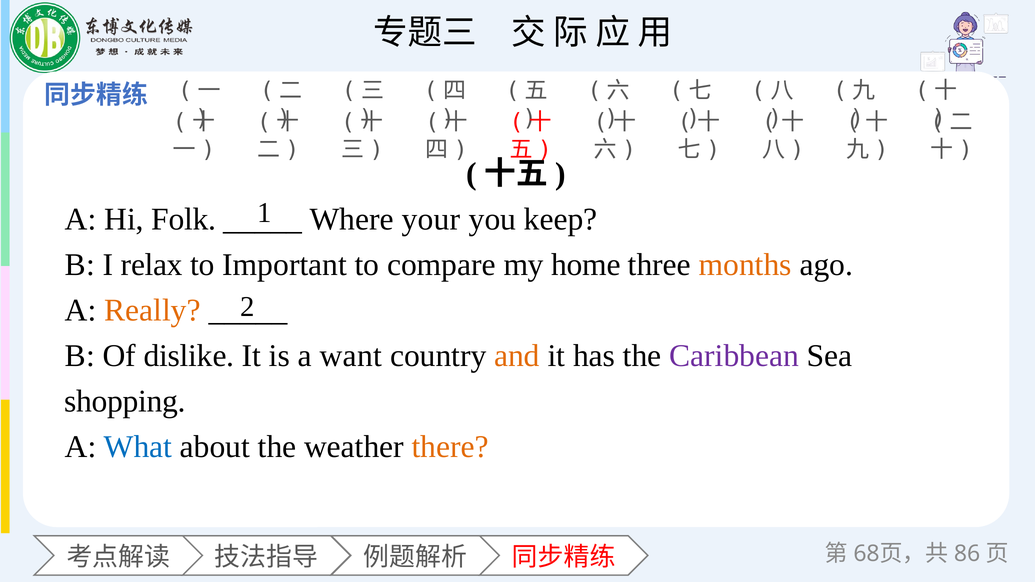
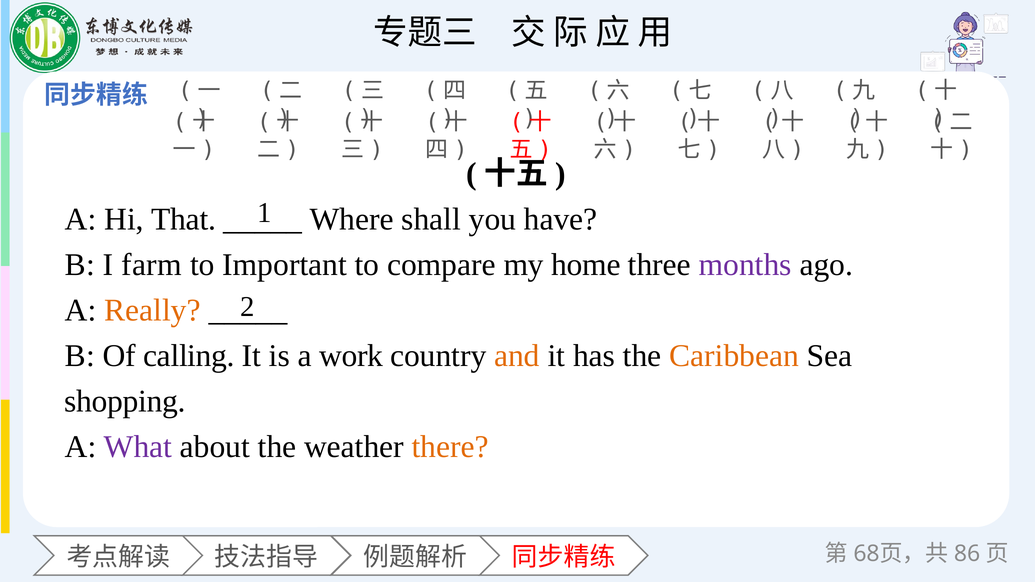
Folk: Folk -> That
your: your -> shall
keep: keep -> have
relax: relax -> farm
months colour: orange -> purple
dislike: dislike -> calling
want: want -> work
Caribbean colour: purple -> orange
What colour: blue -> purple
